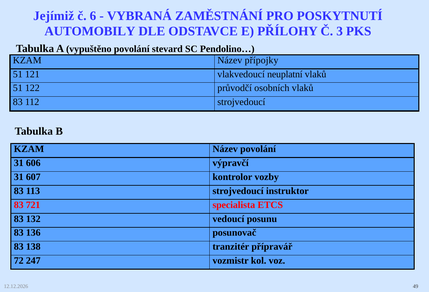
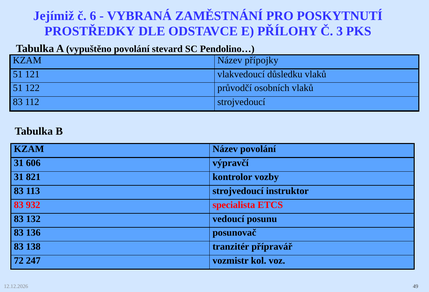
AUTOMOBILY: AUTOMOBILY -> PROSTŘEDKY
neuplatní: neuplatní -> důsledku
607: 607 -> 821
721: 721 -> 932
